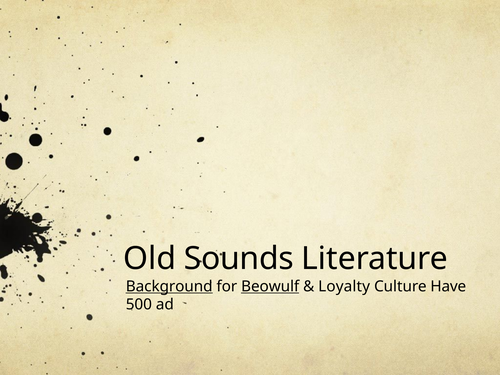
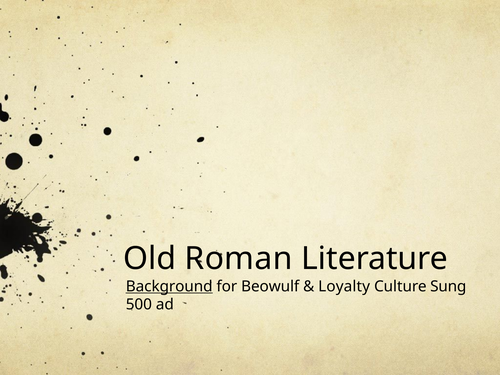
Sounds: Sounds -> Roman
Beowulf underline: present -> none
Have: Have -> Sung
